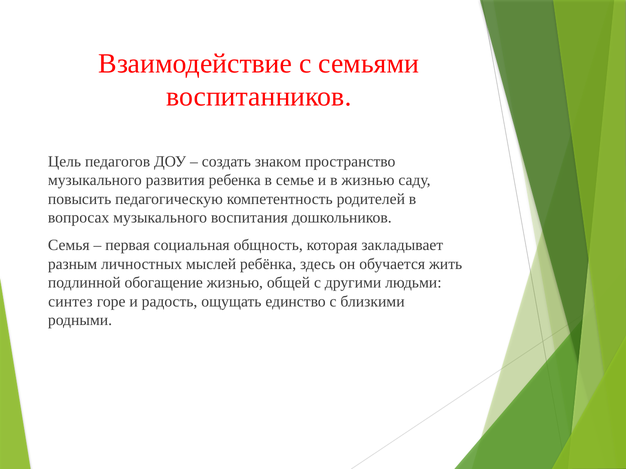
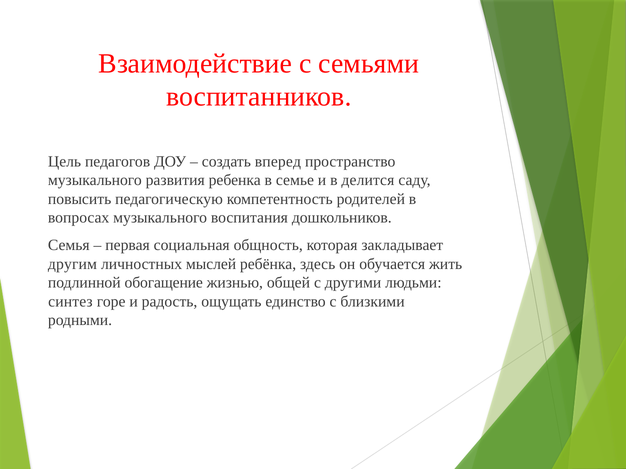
знаком: знаком -> вперед
в жизнью: жизнью -> делится
разным: разным -> другим
